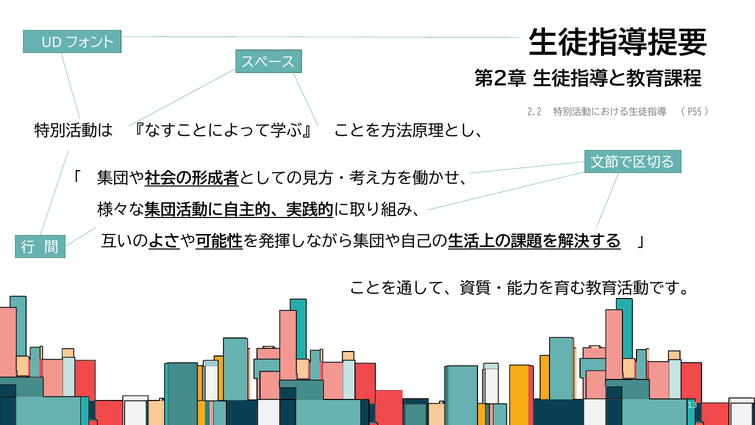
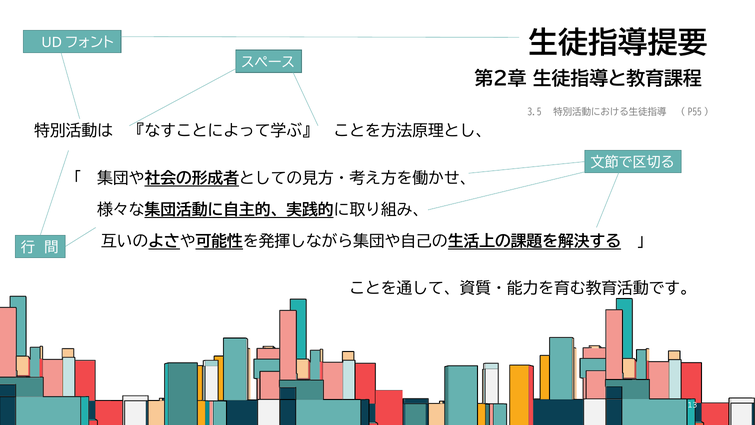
2.2: 2.2 -> 3.5
